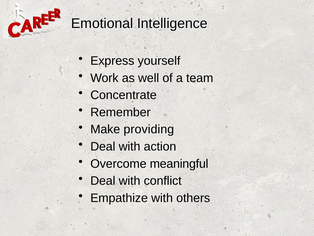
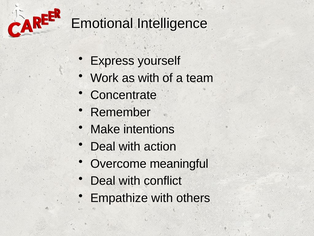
as well: well -> with
providing: providing -> intentions
